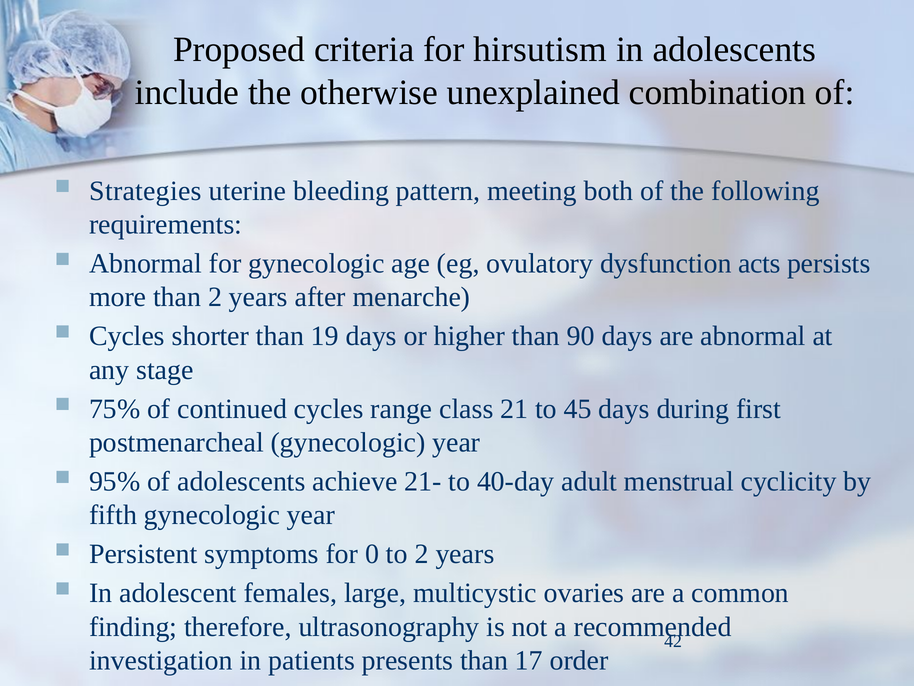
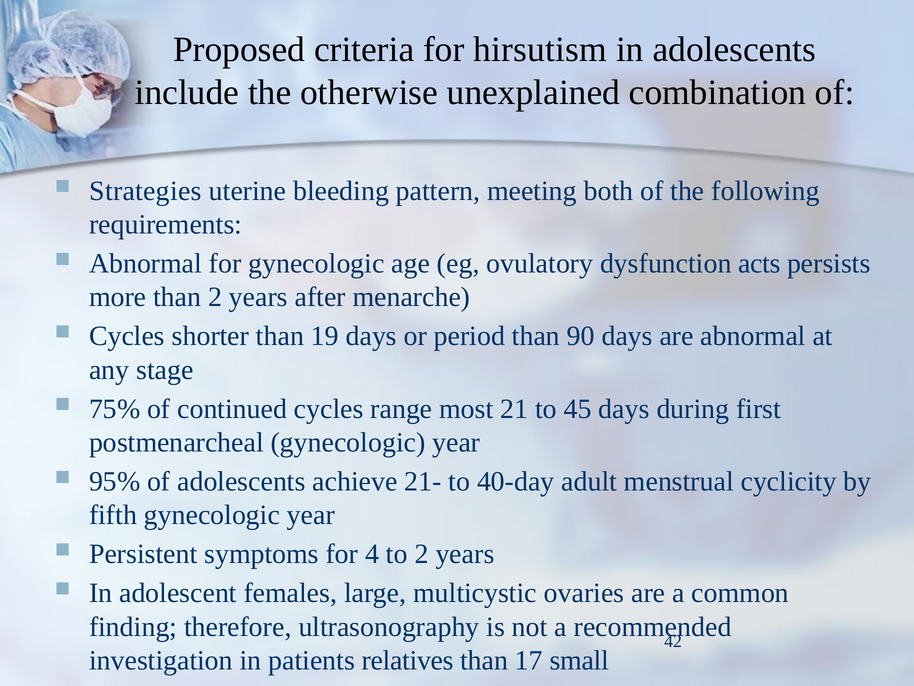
higher: higher -> period
class: class -> most
0: 0 -> 4
presents: presents -> relatives
order: order -> small
